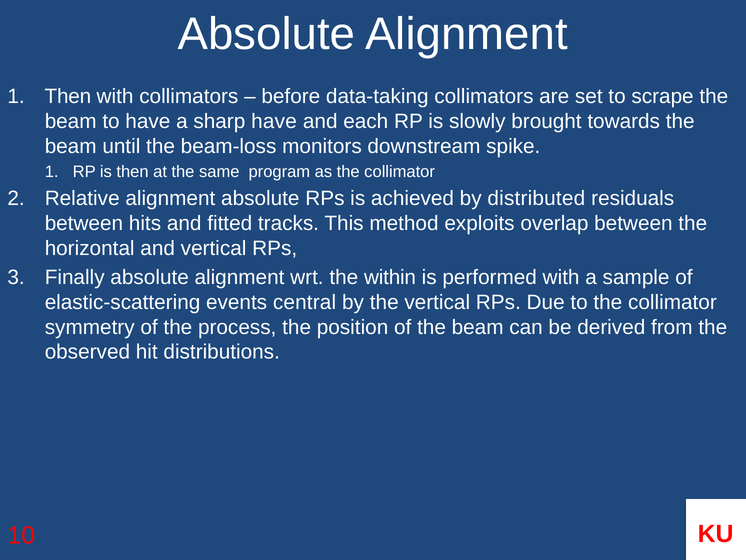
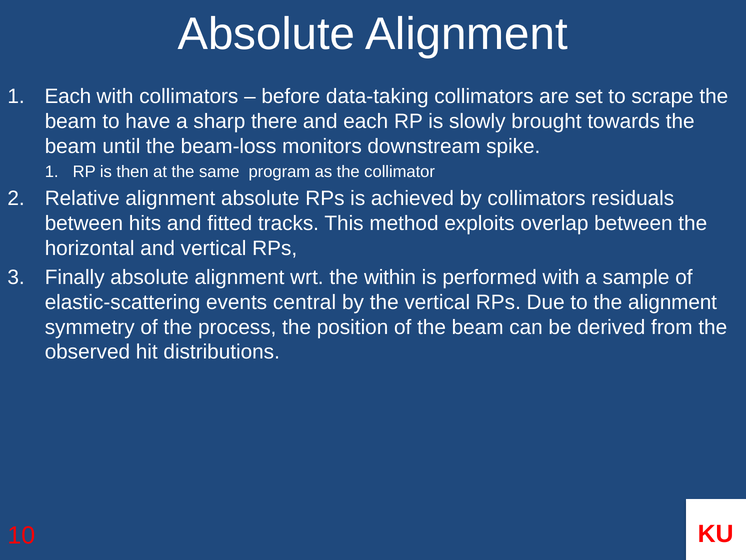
Then at (68, 96): Then -> Each
sharp have: have -> there
by distributed: distributed -> collimators
to the collimator: collimator -> alignment
